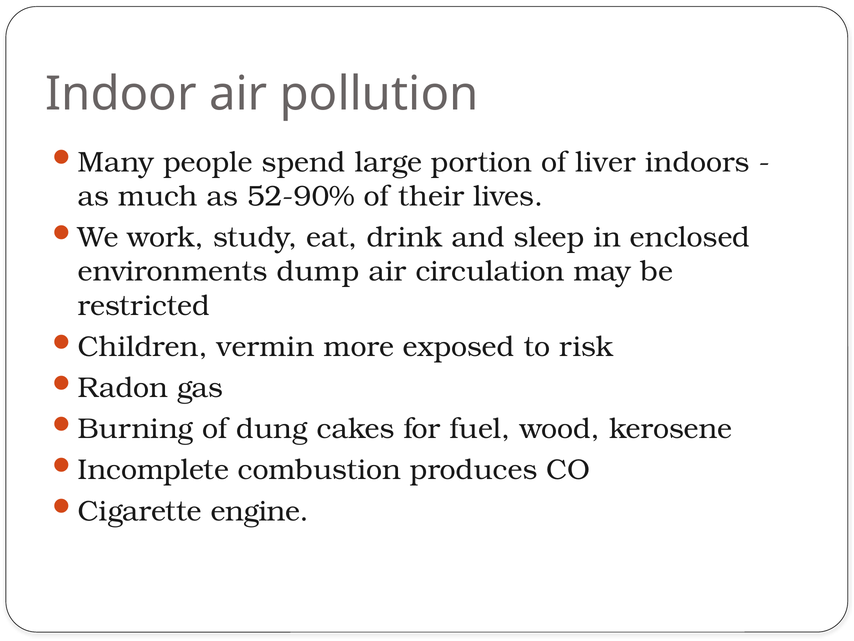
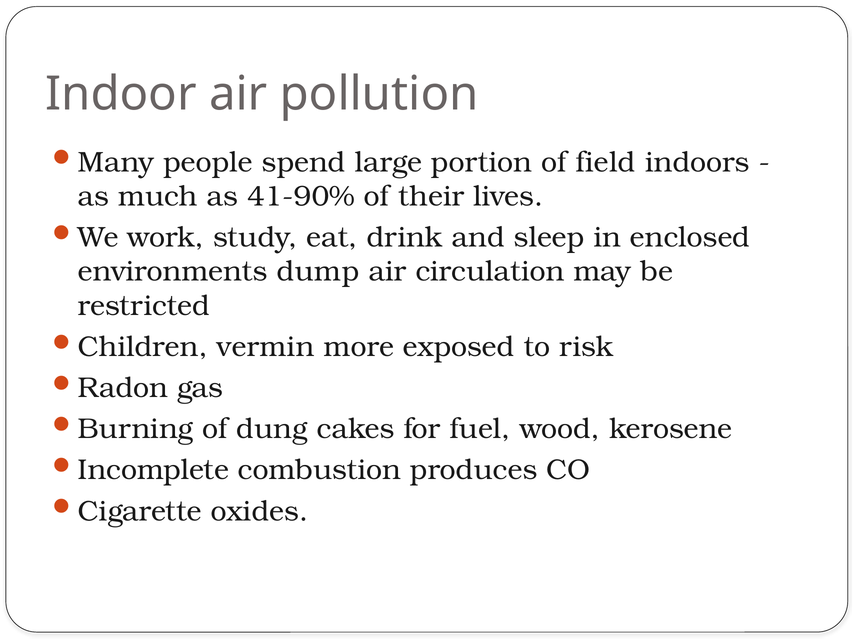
liver: liver -> field
52-90%: 52-90% -> 41-90%
engine: engine -> oxides
